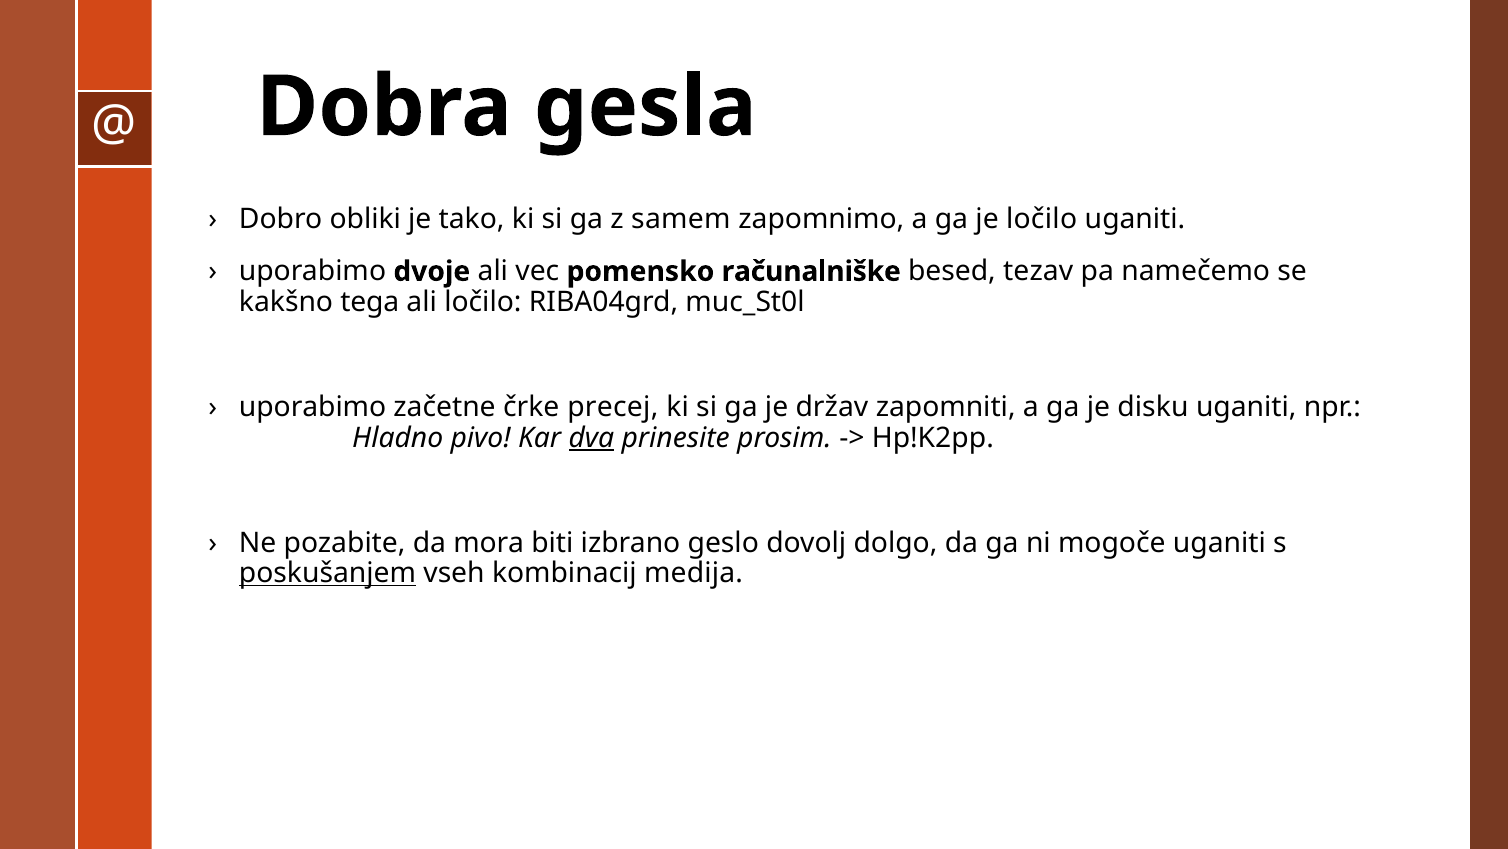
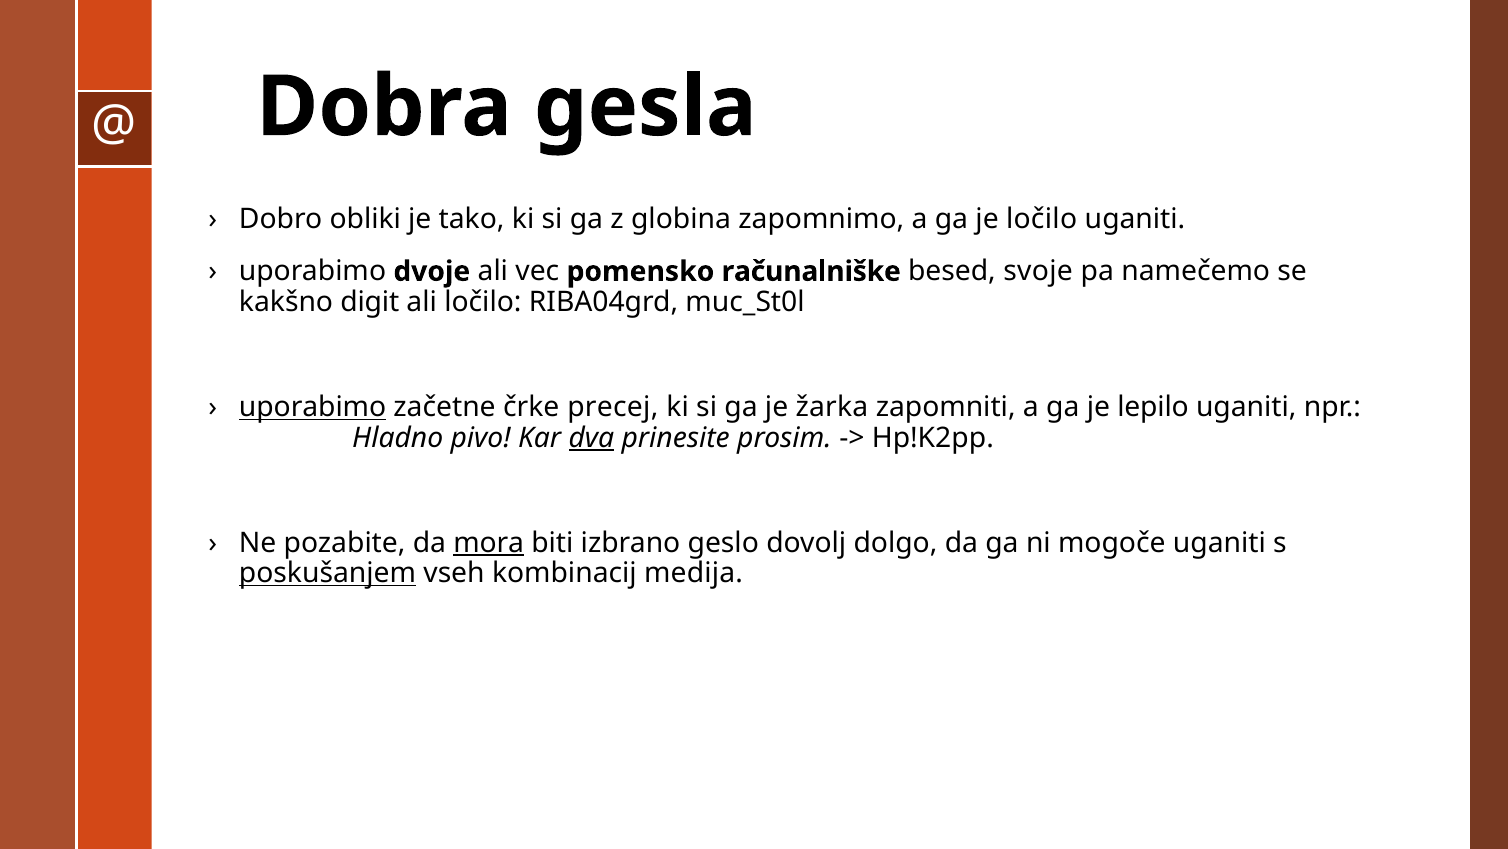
samem: samem -> globina
tezav: tezav -> svoje
tega: tega -> digit
uporabimo at (313, 407) underline: none -> present
držav: držav -> žarka
disku: disku -> lepilo
mora underline: none -> present
